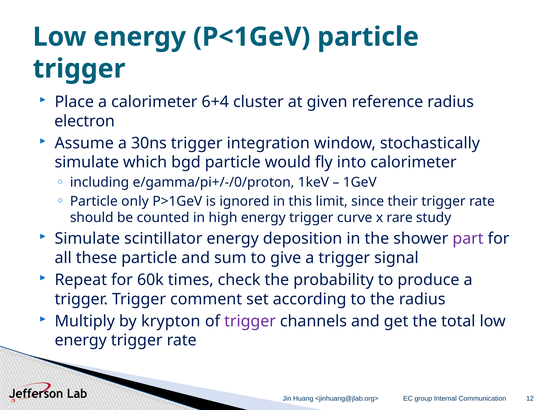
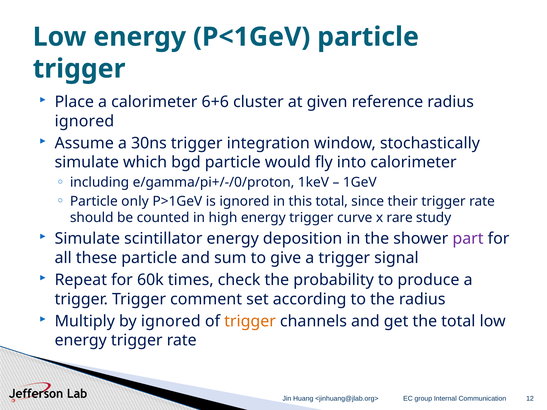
6+4: 6+4 -> 6+6
electron at (85, 121): electron -> ignored
this limit: limit -> total
by krypton: krypton -> ignored
trigger at (250, 321) colour: purple -> orange
